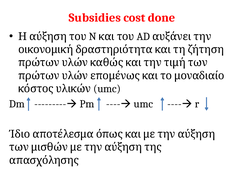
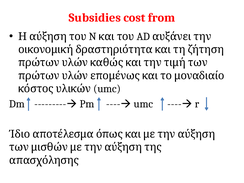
done: done -> from
